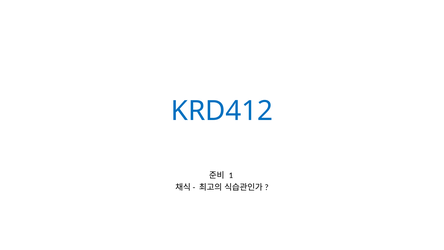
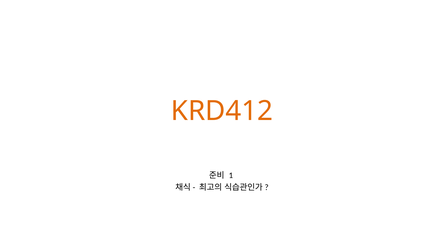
KRD412 colour: blue -> orange
